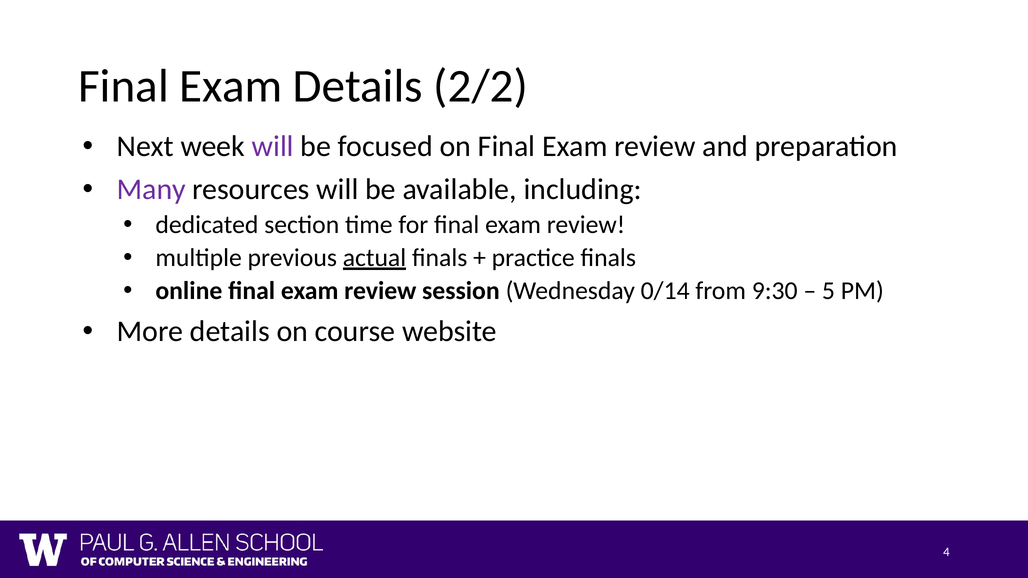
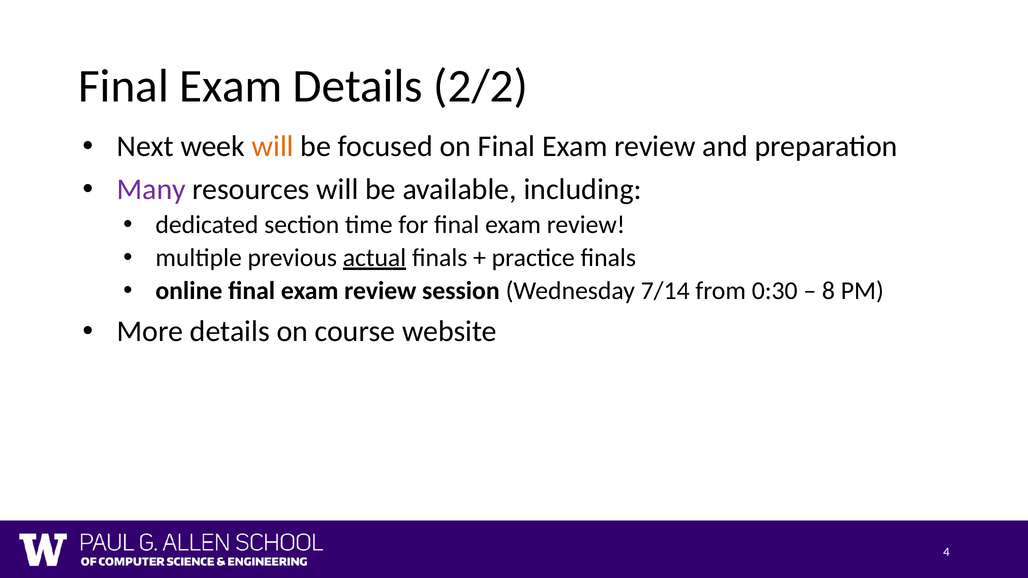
will at (273, 146) colour: purple -> orange
0/14: 0/14 -> 7/14
9:30: 9:30 -> 0:30
5: 5 -> 8
